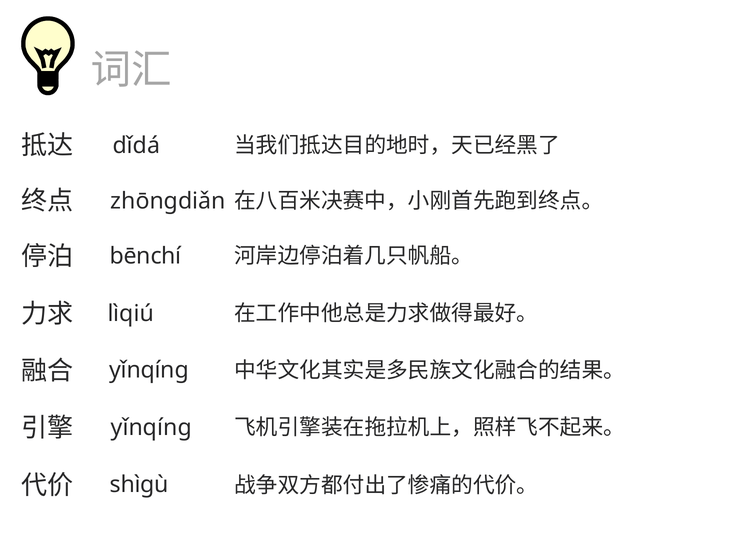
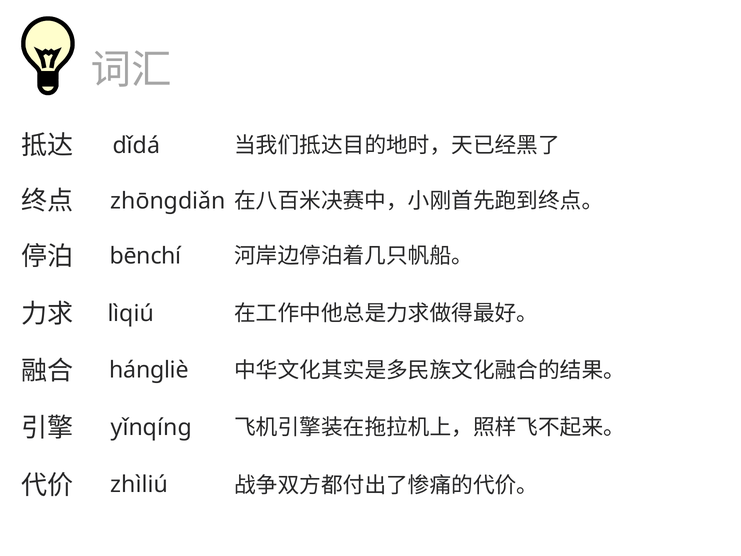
yǐnqíng at (149, 370): yǐnqíng -> hángliè
shìgù: shìgù -> zhìliú
